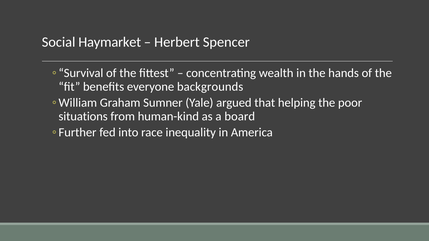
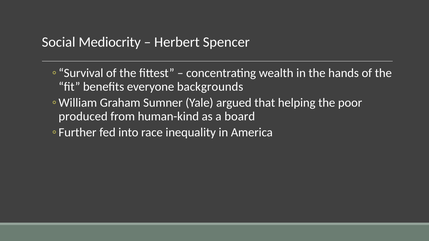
Haymarket: Haymarket -> Mediocrity
situations: situations -> produced
